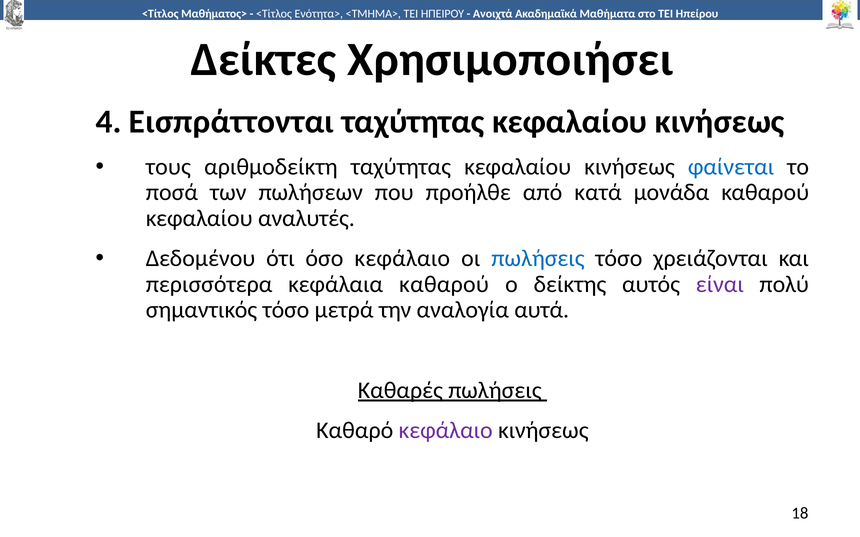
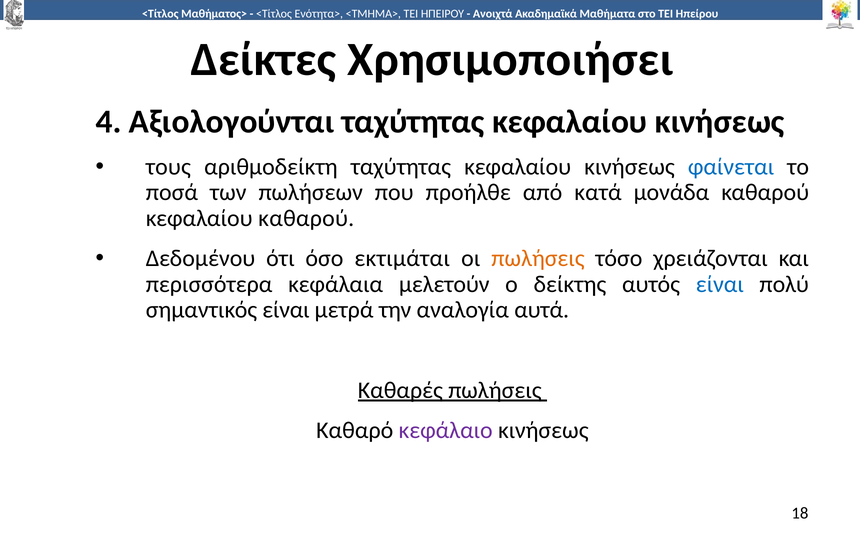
Εισπράττονται: Εισπράττονται -> Αξιολογούνται
κεφαλαίου αναλυτές: αναλυτές -> καθαρού
όσο κεφάλαιο: κεφάλαιο -> εκτιμάται
πωλήσεις at (538, 259) colour: blue -> orange
κεφάλαια καθαρού: καθαρού -> μελετούν
είναι at (720, 284) colour: purple -> blue
σημαντικός τόσο: τόσο -> είναι
